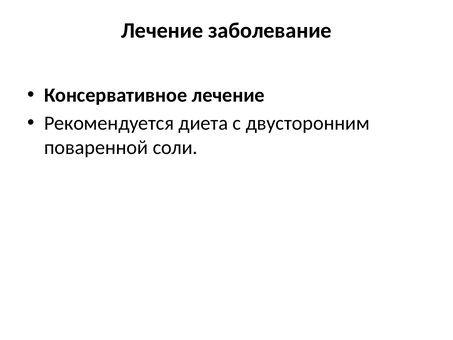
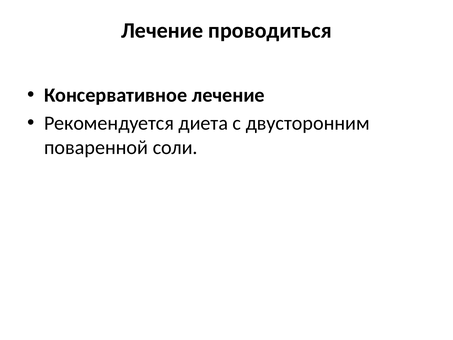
заболевание: заболевание -> проводиться
